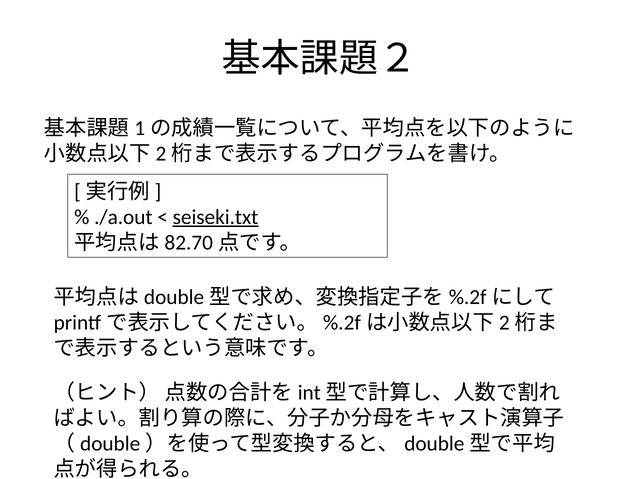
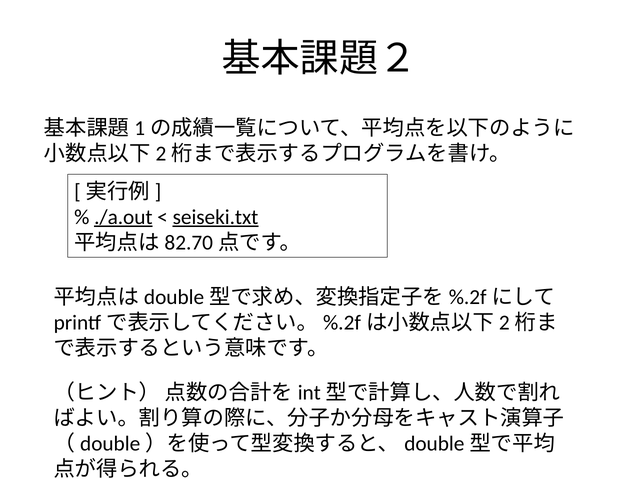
./a.out underline: none -> present
